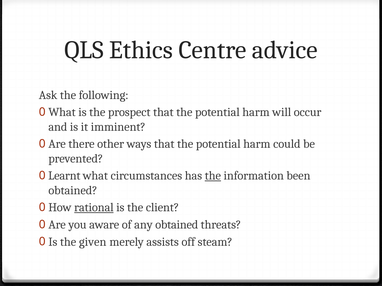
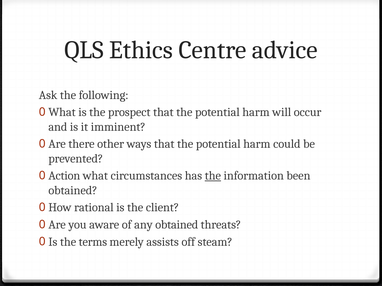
Learnt: Learnt -> Action
rational underline: present -> none
given: given -> terms
